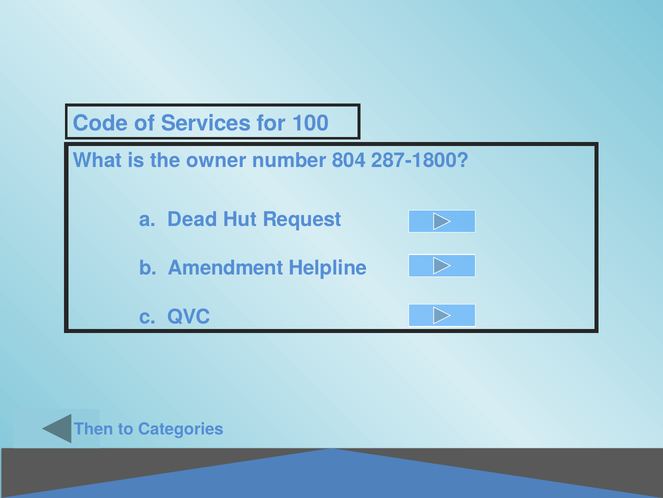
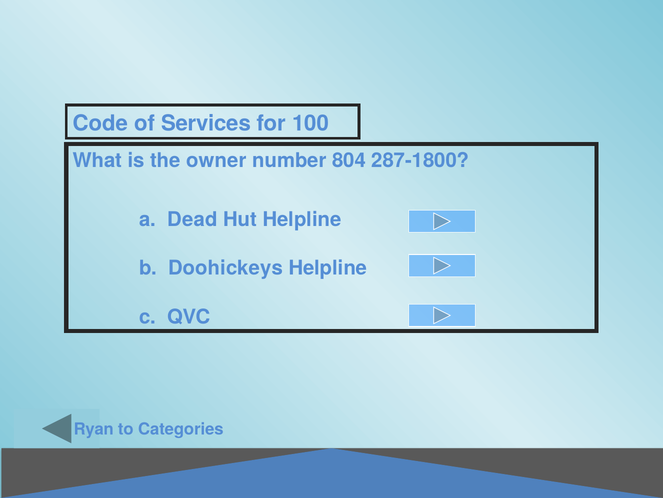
Hut Request: Request -> Helpline
Amendment: Amendment -> Doohickeys
Then: Then -> Ryan
